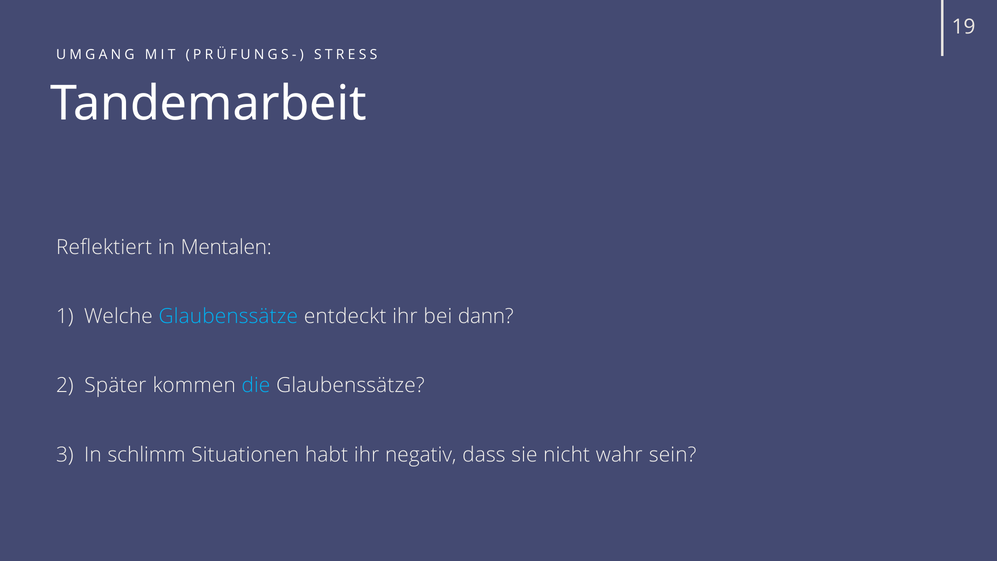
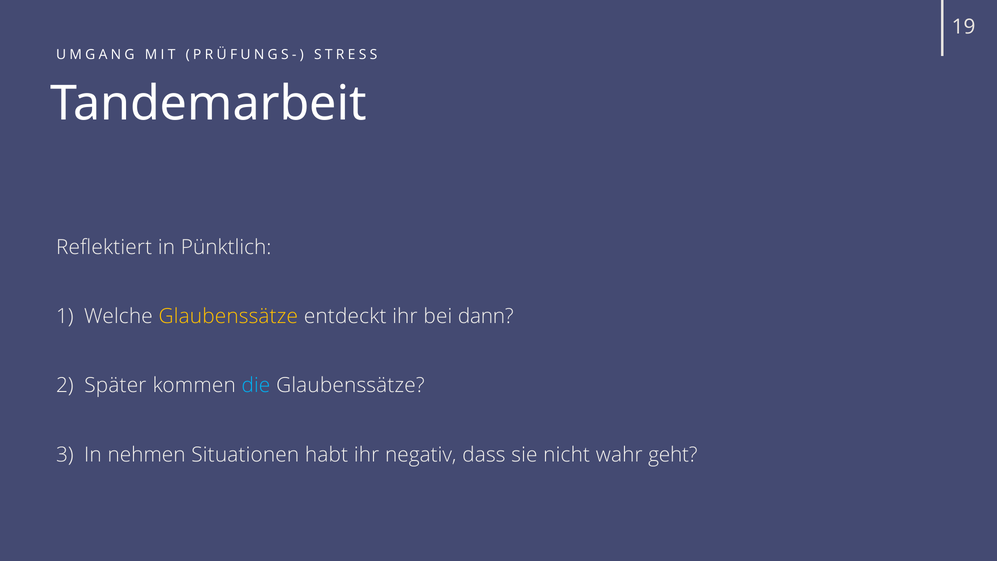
Mentalen: Mentalen -> Pünktlich
Glaubenssätze at (228, 316) colour: light blue -> yellow
schlimm: schlimm -> nehmen
sein: sein -> geht
